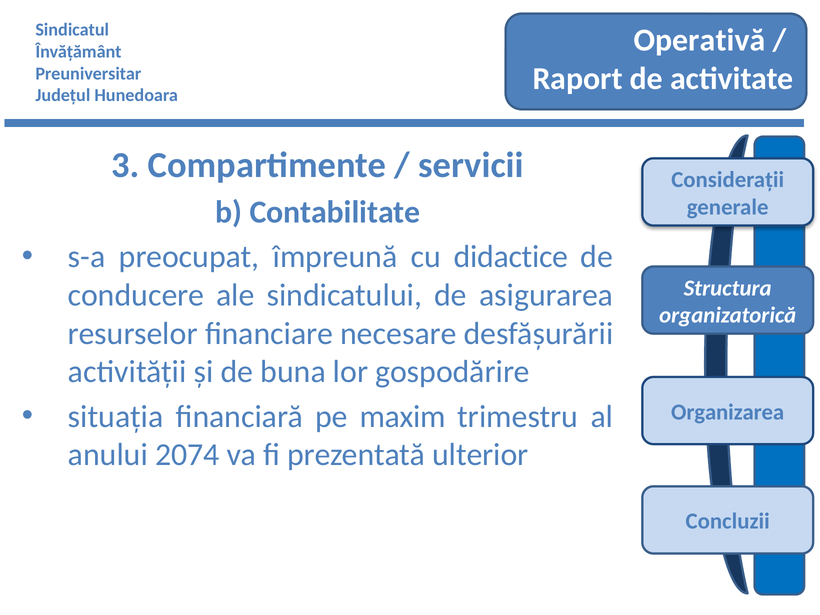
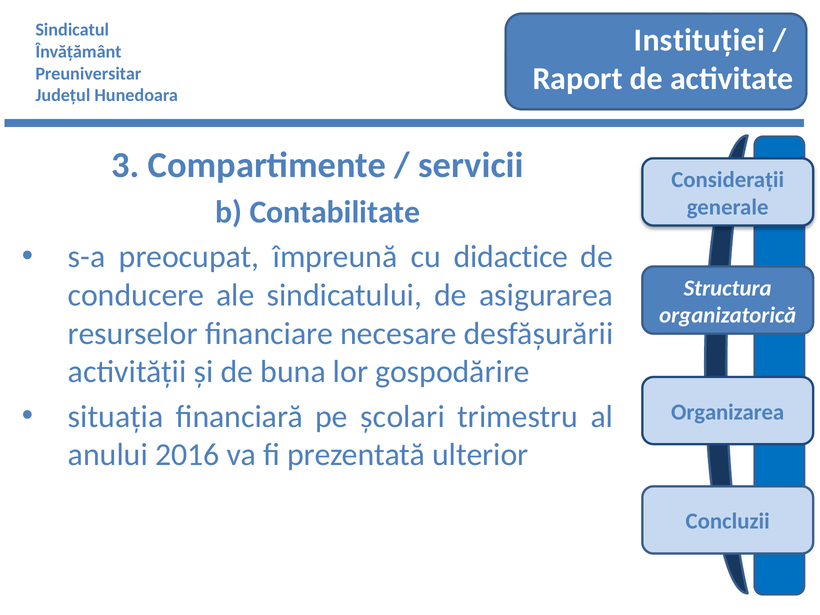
Operativă: Operativă -> Instituției
maxim: maxim -> școlari
2074: 2074 -> 2016
